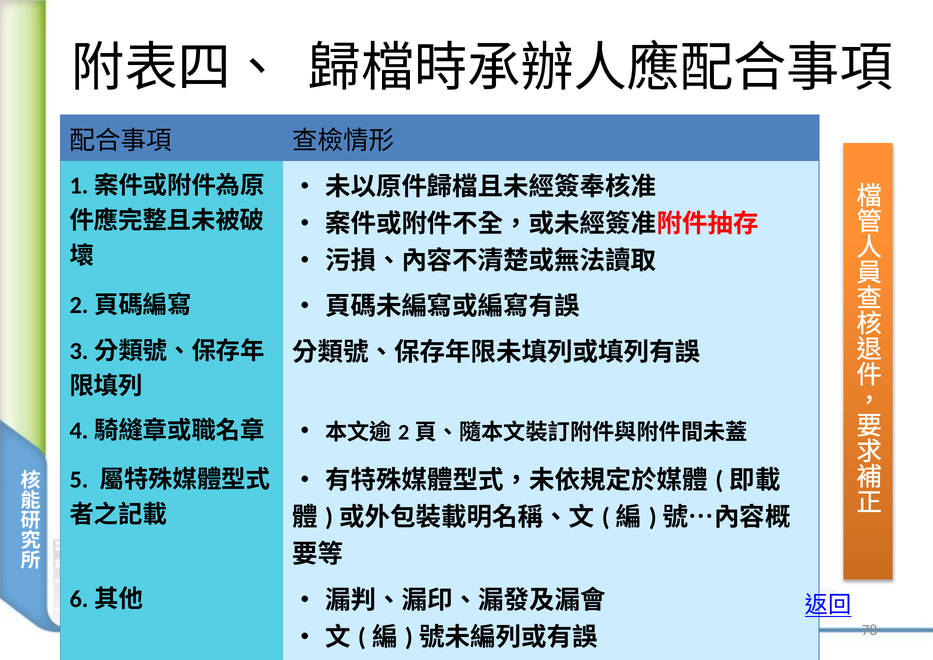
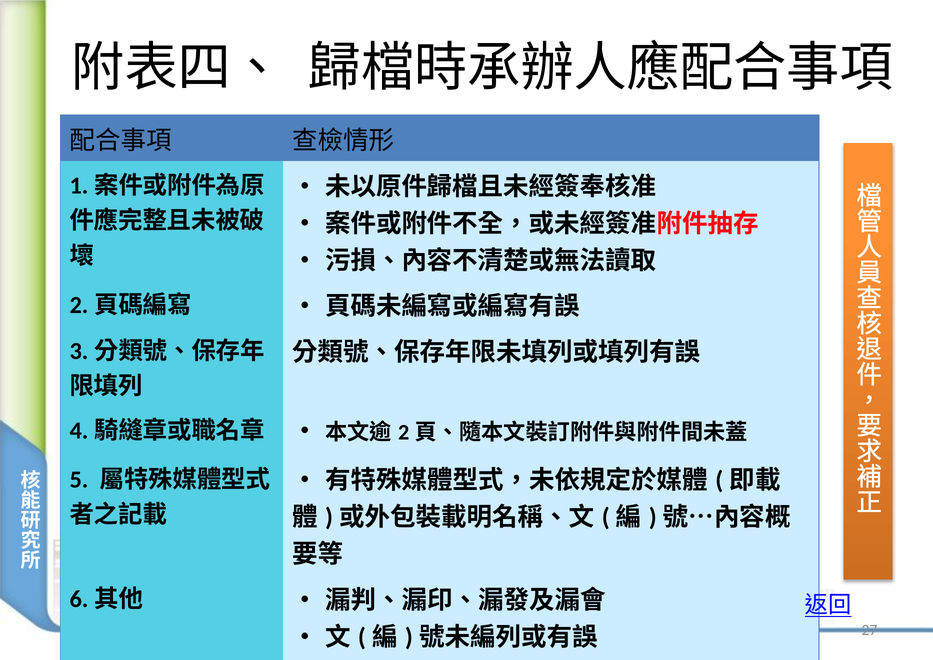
78: 78 -> 27
